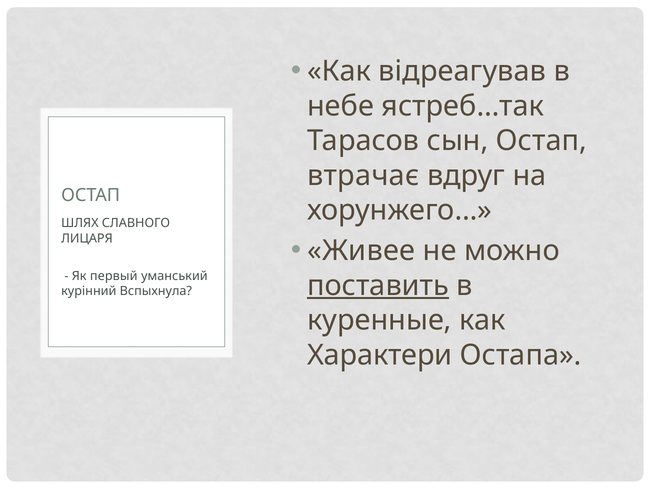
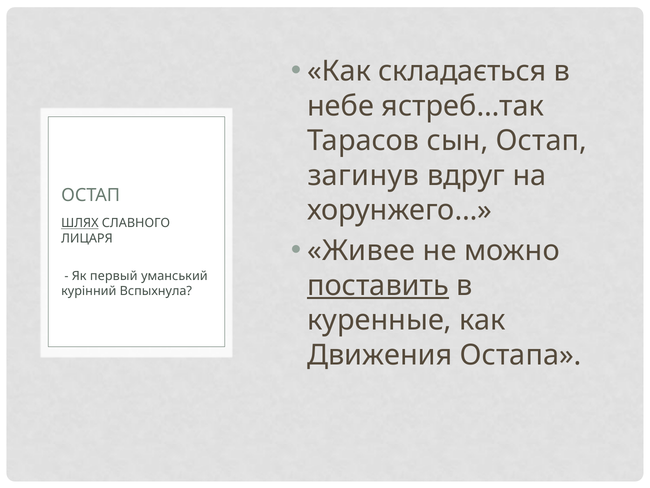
відреагував: відреагував -> складається
втрачає: втрачає -> загинув
ШЛЯХ underline: none -> present
Характери: Характери -> Движения
